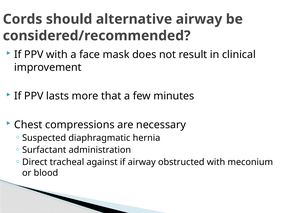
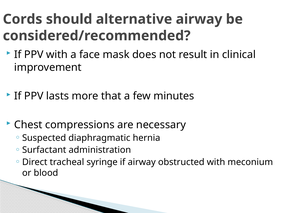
against: against -> syringe
